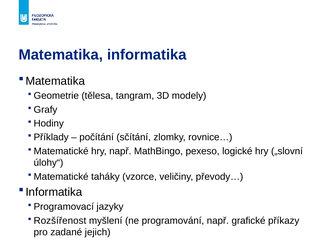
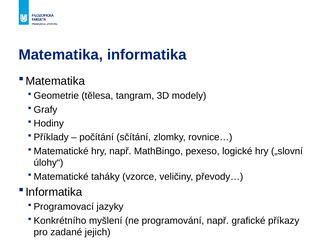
Rozšířenost: Rozšířenost -> Konkrétního
